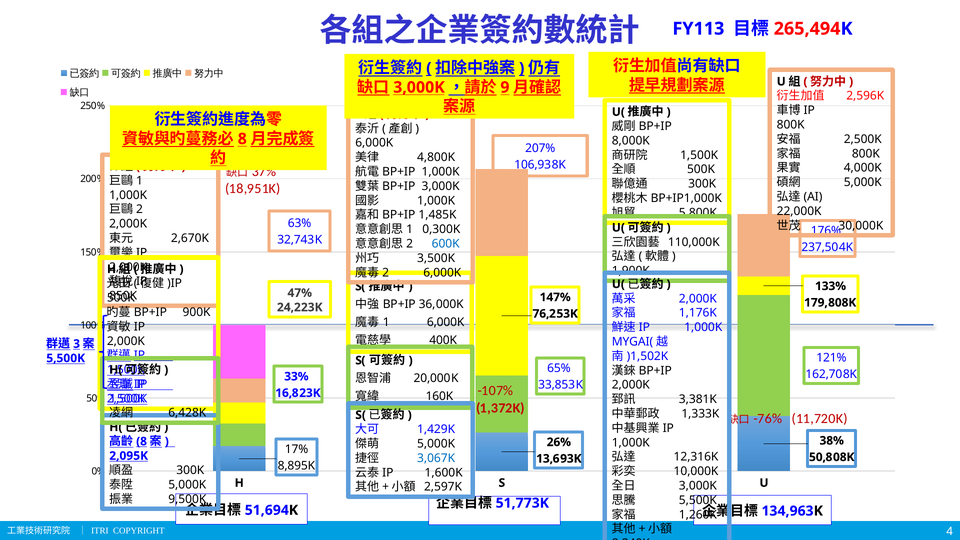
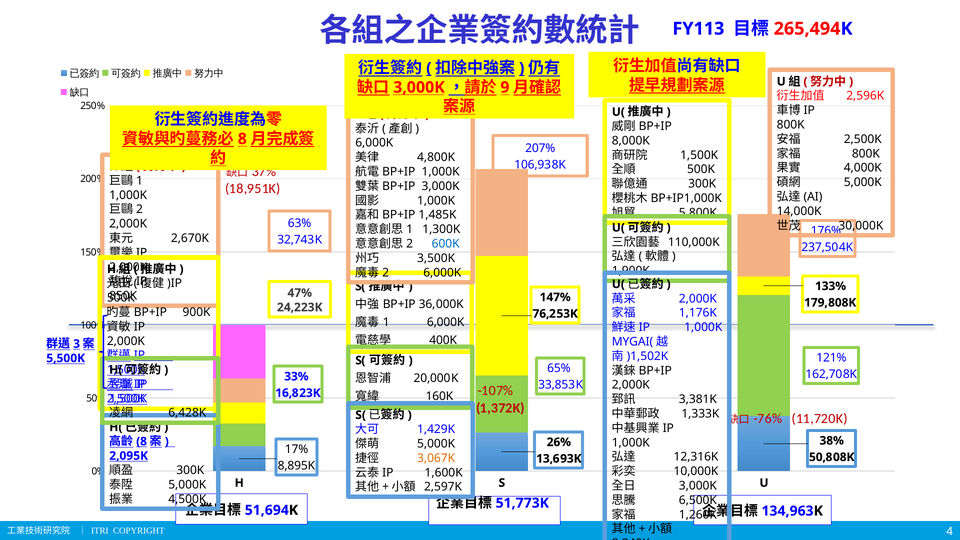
22,000K: 22,000K -> 14,000K
0,300K: 0,300K -> 1,300K
3,067K colour: blue -> orange
9,500K: 9,500K -> 4,500K
5,500K at (698, 500): 5,500K -> 6,500K
